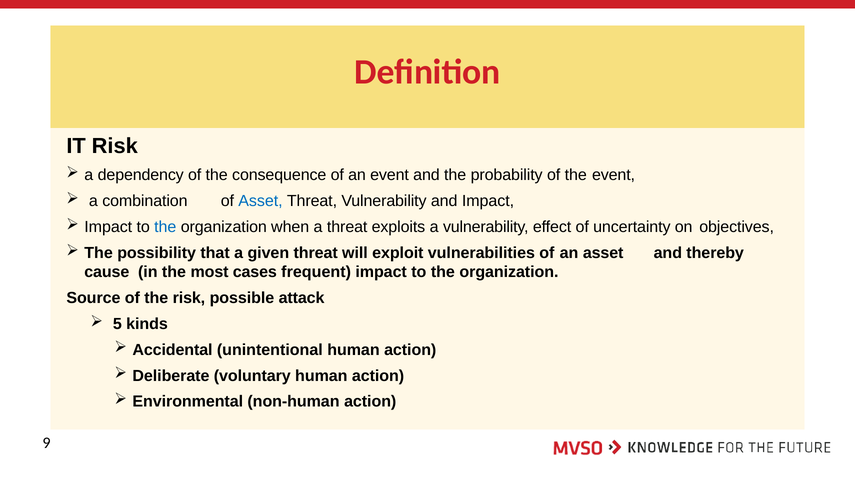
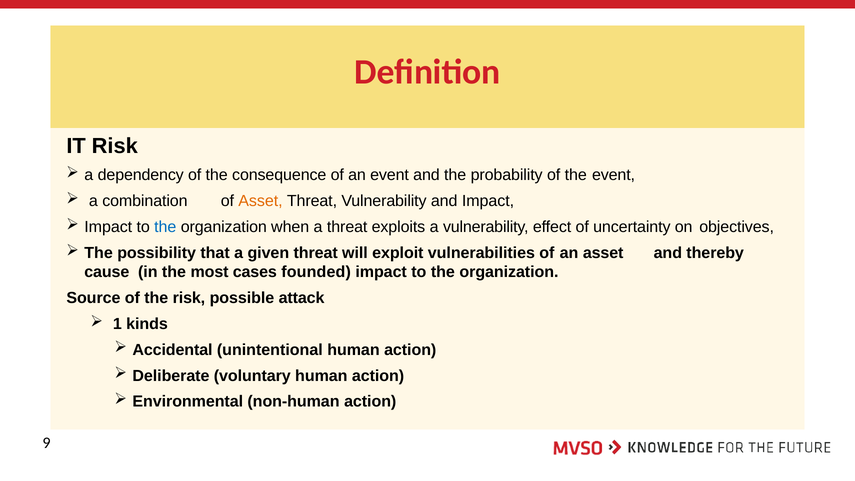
Asset at (260, 201) colour: blue -> orange
frequent: frequent -> founded
5: 5 -> 1
